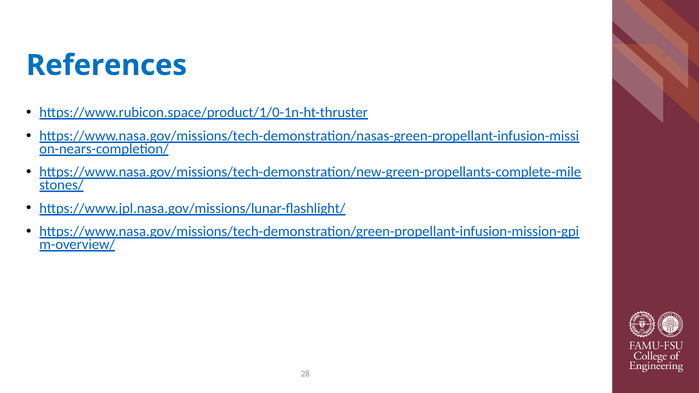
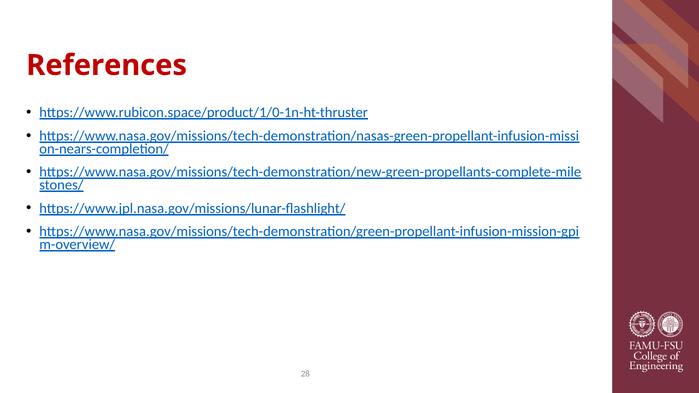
References colour: blue -> red
